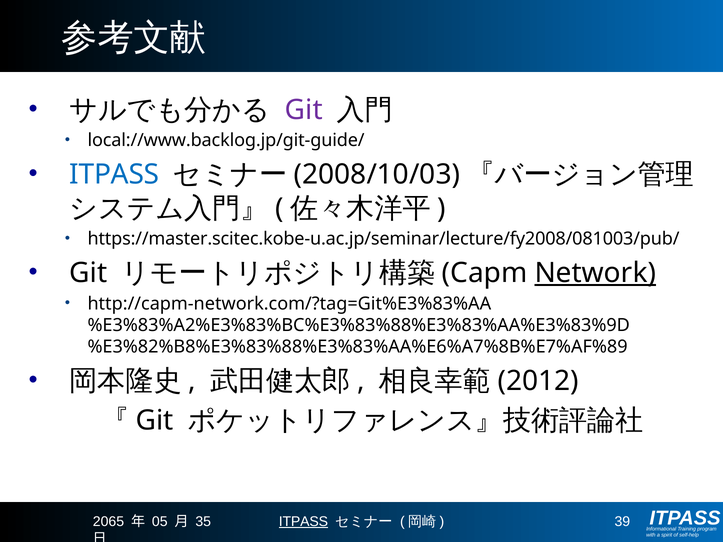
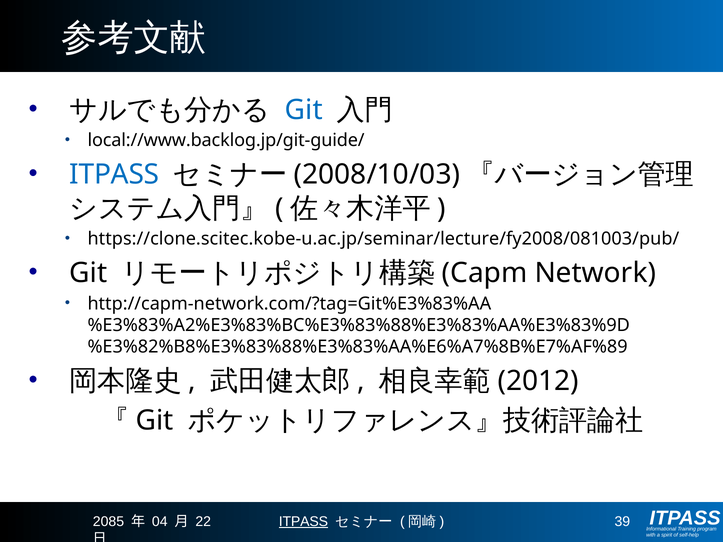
Git at (304, 110) colour: purple -> blue
https://master.scitec.kobe-u.ac.jp/seminar/lecture/fy2008/081003/pub/: https://master.scitec.kobe-u.ac.jp/seminar/lecture/fy2008/081003/pub/ -> https://clone.scitec.kobe-u.ac.jp/seminar/lecture/fy2008/081003/pub/
Network underline: present -> none
2065: 2065 -> 2085
05: 05 -> 04
35: 35 -> 22
